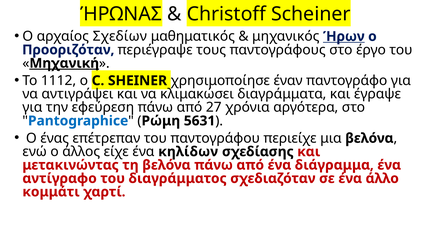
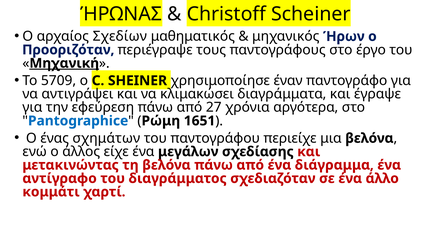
Ήρων underline: present -> none
1112: 1112 -> 5709
5631: 5631 -> 1651
επέτρεπαν: επέτρεπαν -> σχημάτων
κηλίδων: κηλίδων -> μεγάλων
